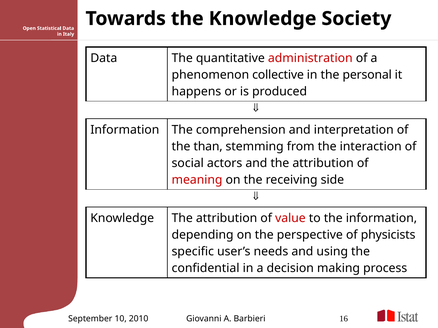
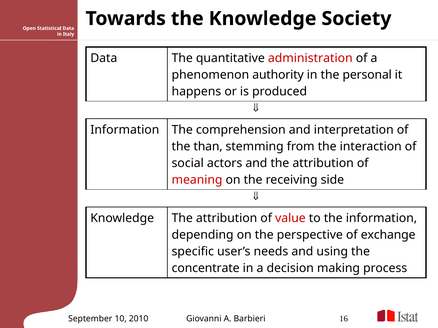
collective: collective -> authority
physicists: physicists -> exchange
confidential: confidential -> concentrate
